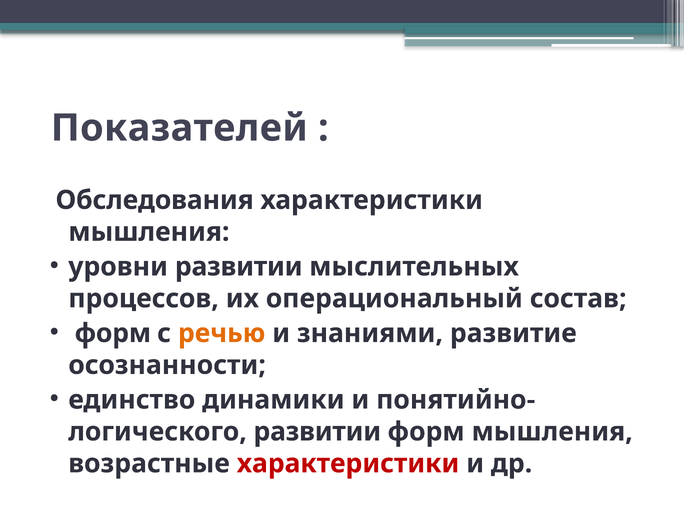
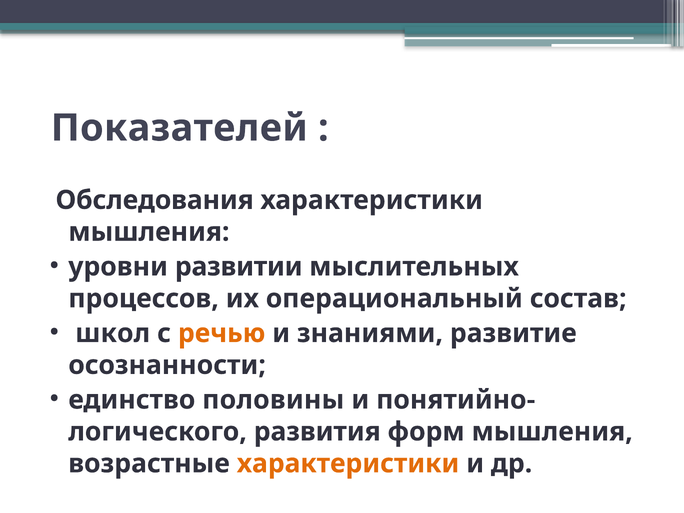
форм at (113, 333): форм -> школ
динамики: динамики -> половины
логического развитии: развитии -> развития
характеристики at (348, 464) colour: red -> orange
